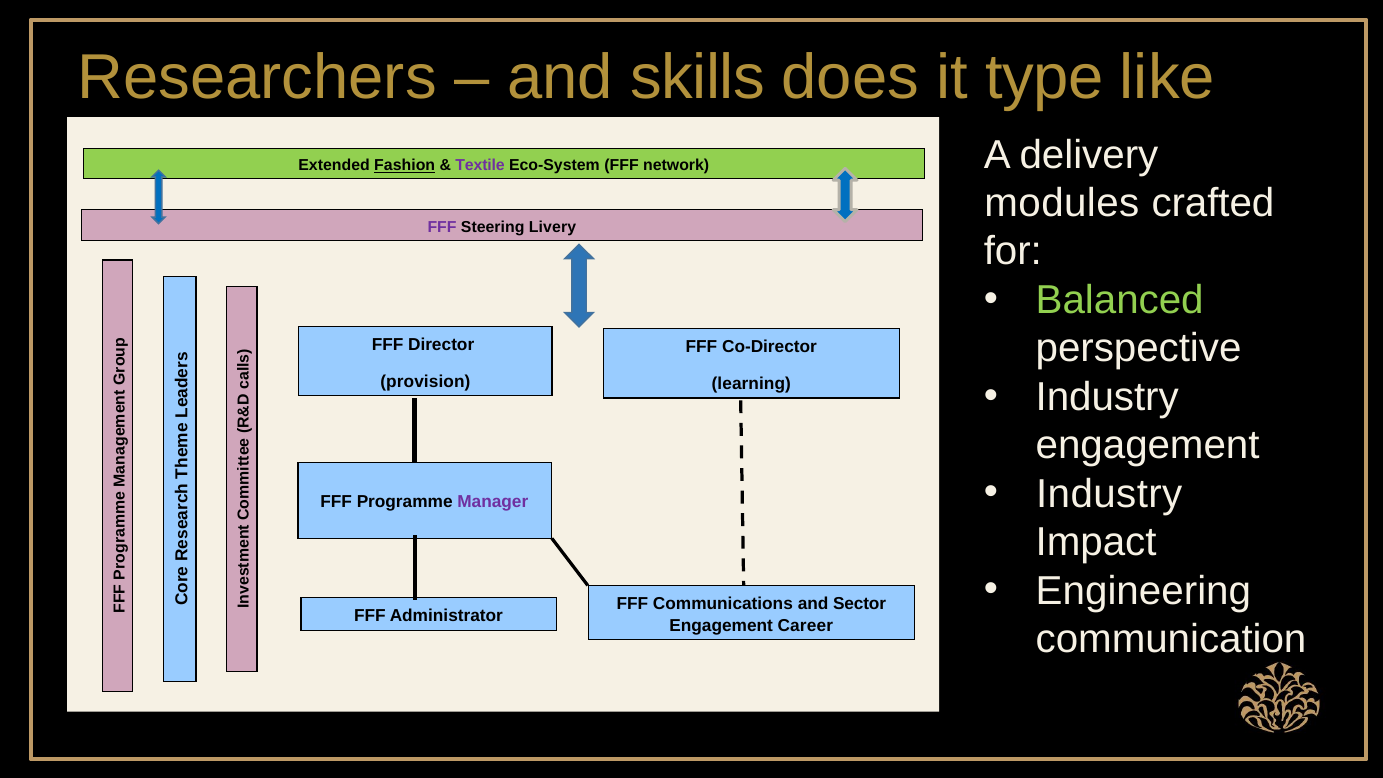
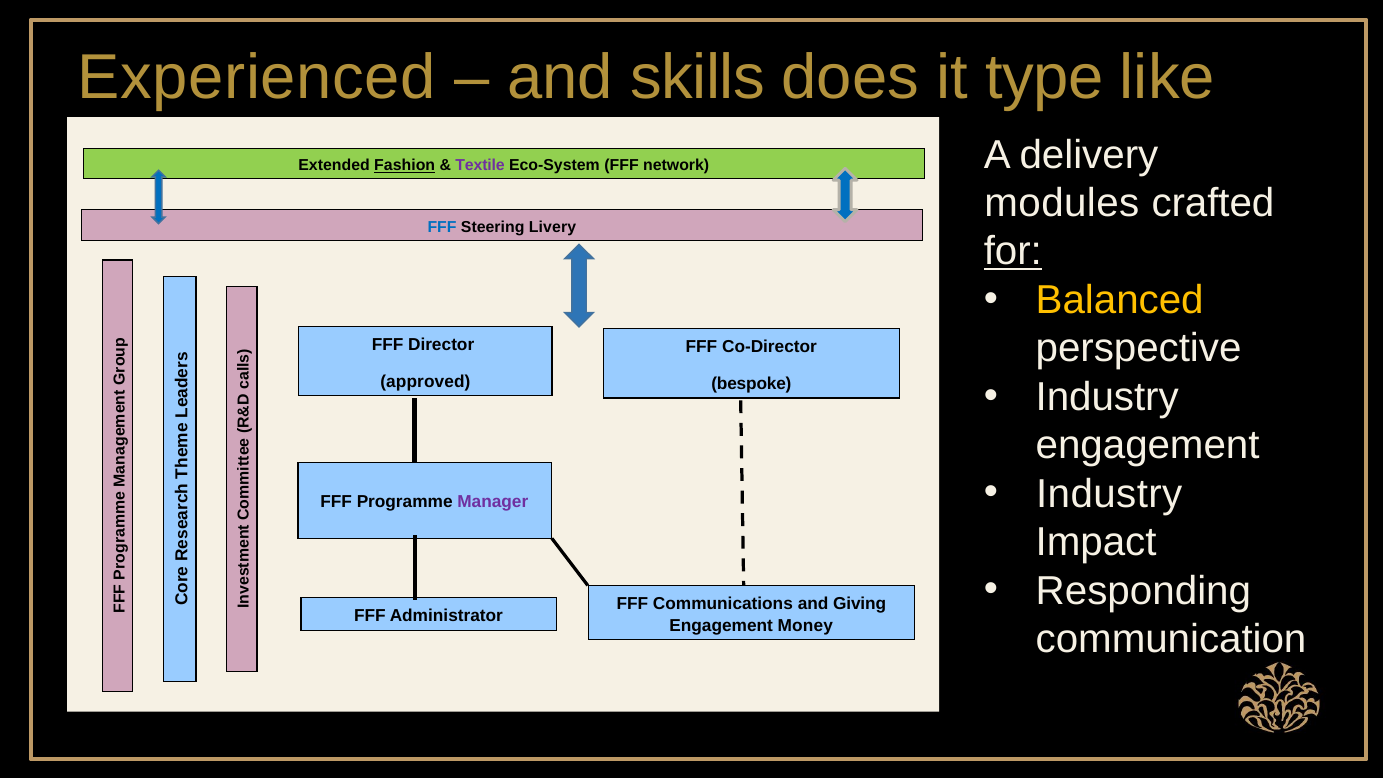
Researchers: Researchers -> Experienced
FFF at (442, 227) colour: purple -> blue
for underline: none -> present
Balanced colour: light green -> yellow
provision: provision -> approved
learning: learning -> bespoke
Engineering: Engineering -> Responding
Sector: Sector -> Giving
Career: Career -> Money
